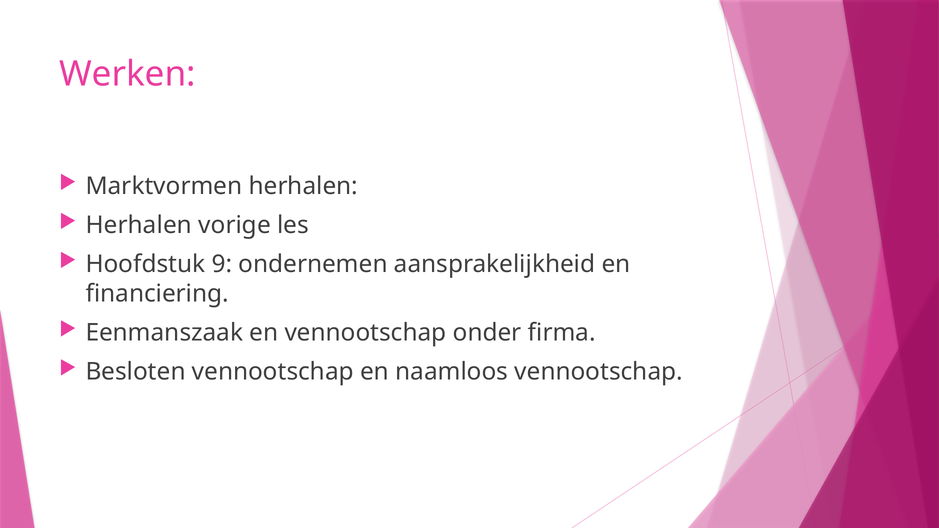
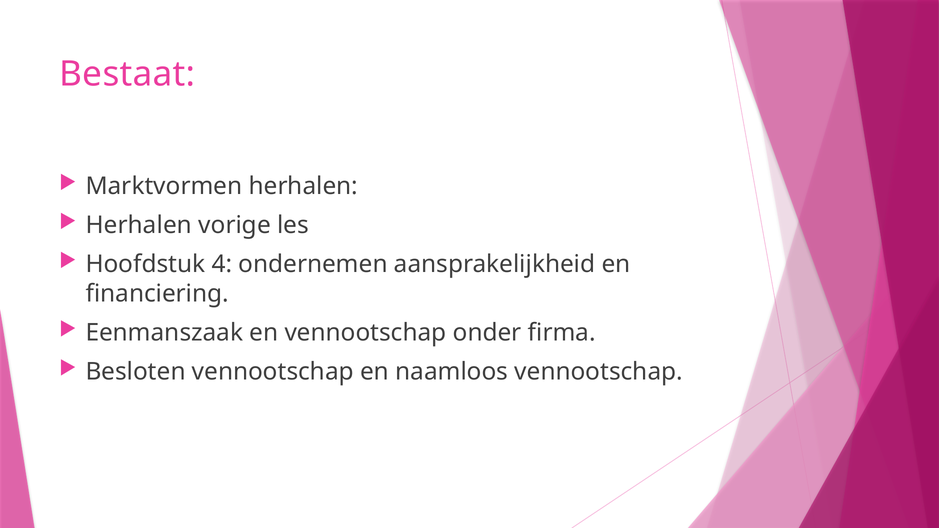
Werken: Werken -> Bestaat
9: 9 -> 4
